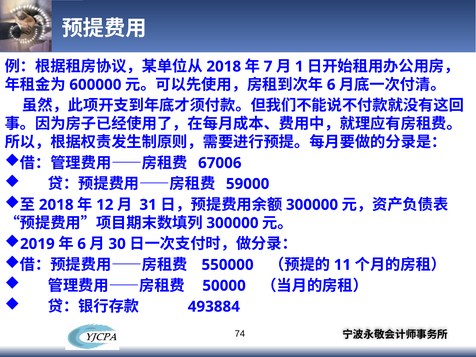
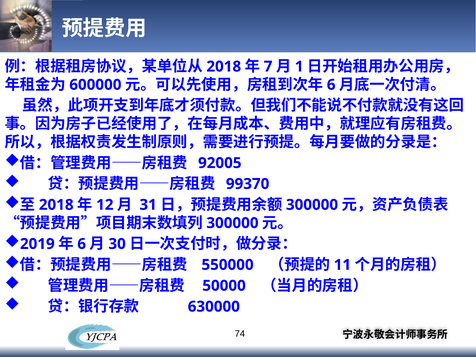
67006: 67006 -> 92005
59000: 59000 -> 99370
493884: 493884 -> 630000
